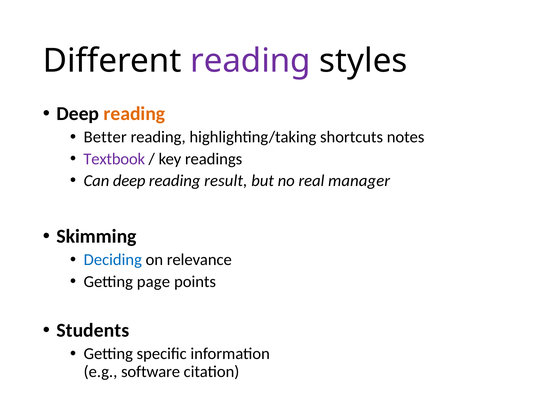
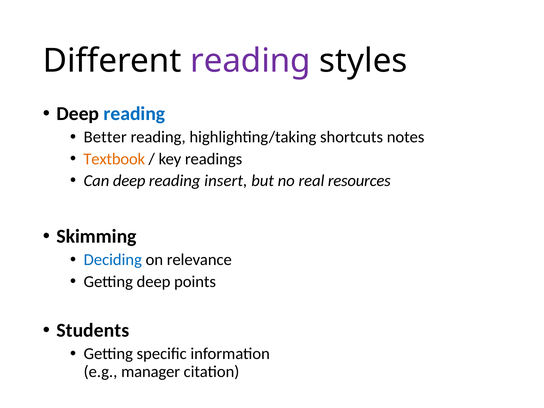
reading at (134, 114) colour: orange -> blue
Textbook colour: purple -> orange
result: result -> insert
manager: manager -> resources
Getting page: page -> deep
software: software -> manager
